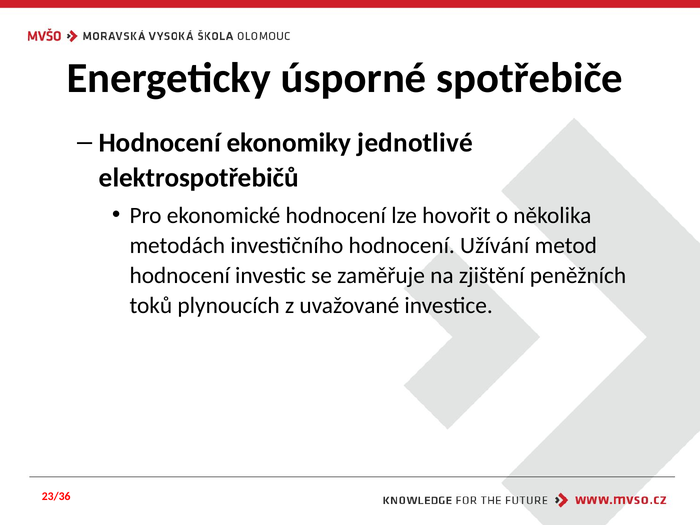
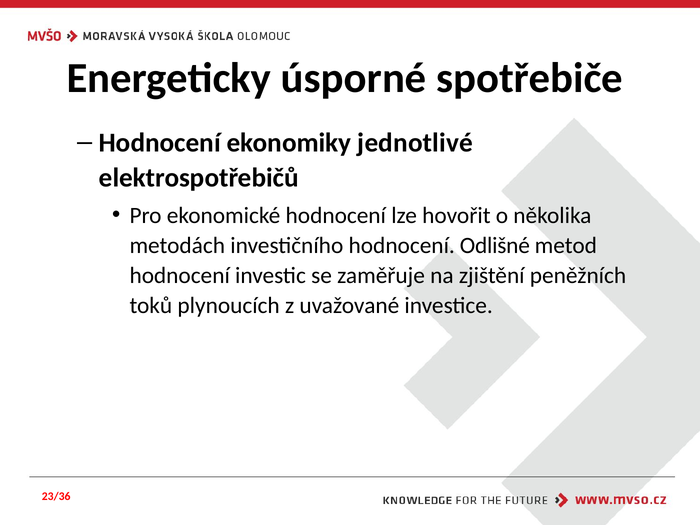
Užívání: Užívání -> Odlišné
